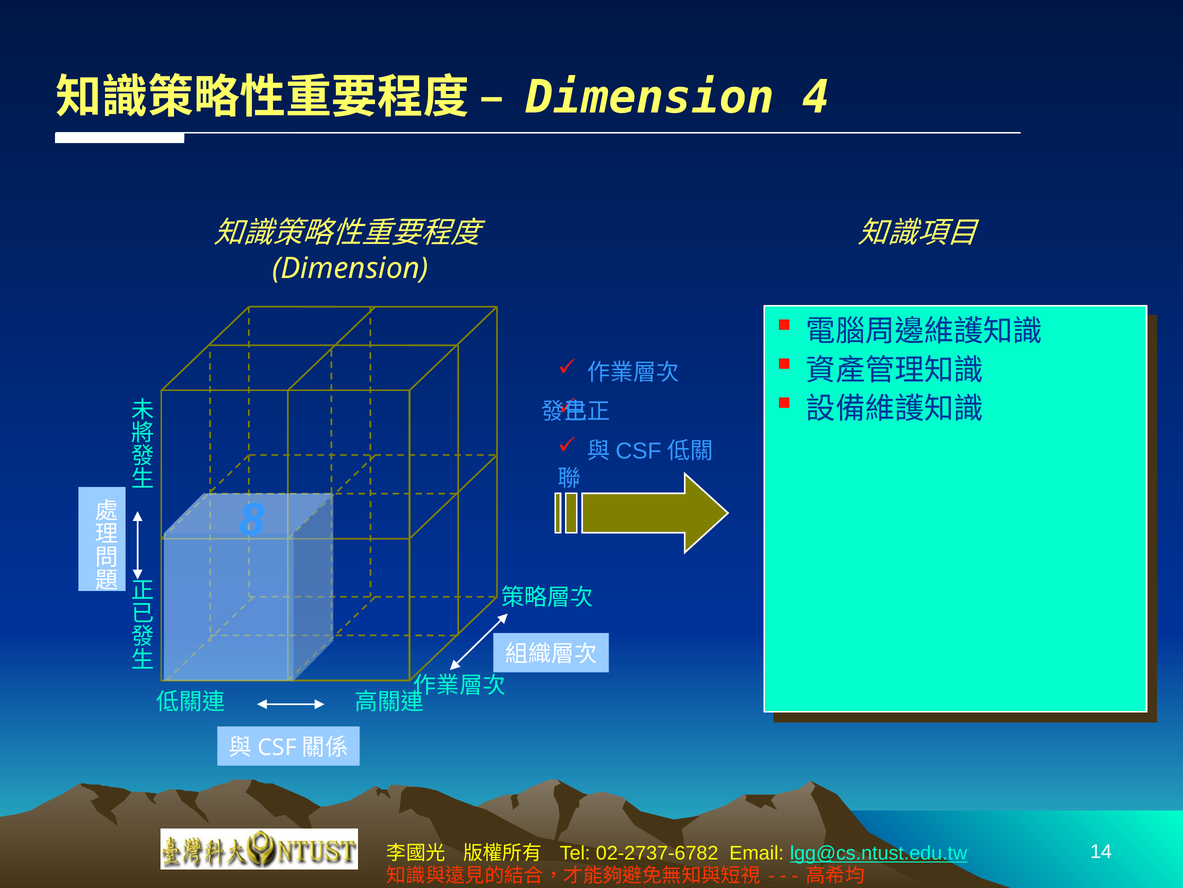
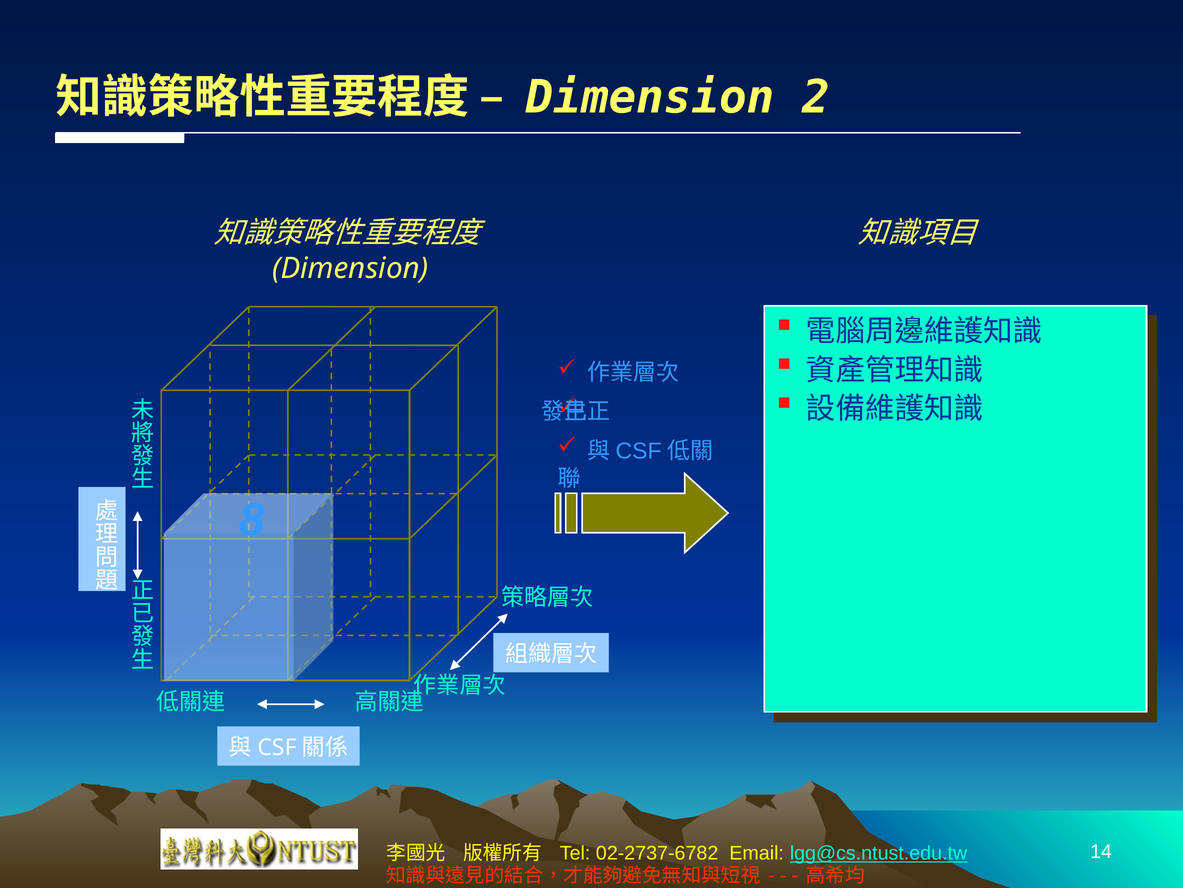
4: 4 -> 2
